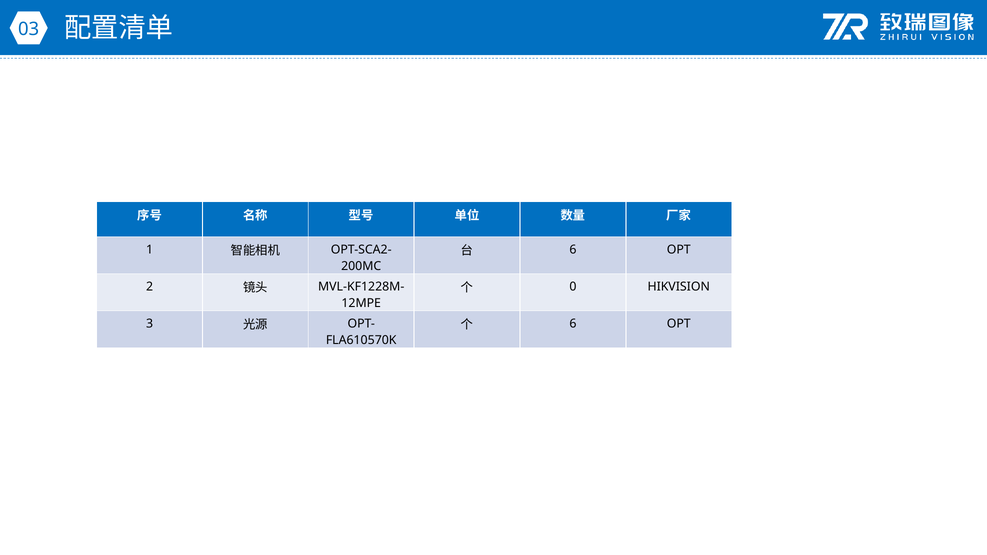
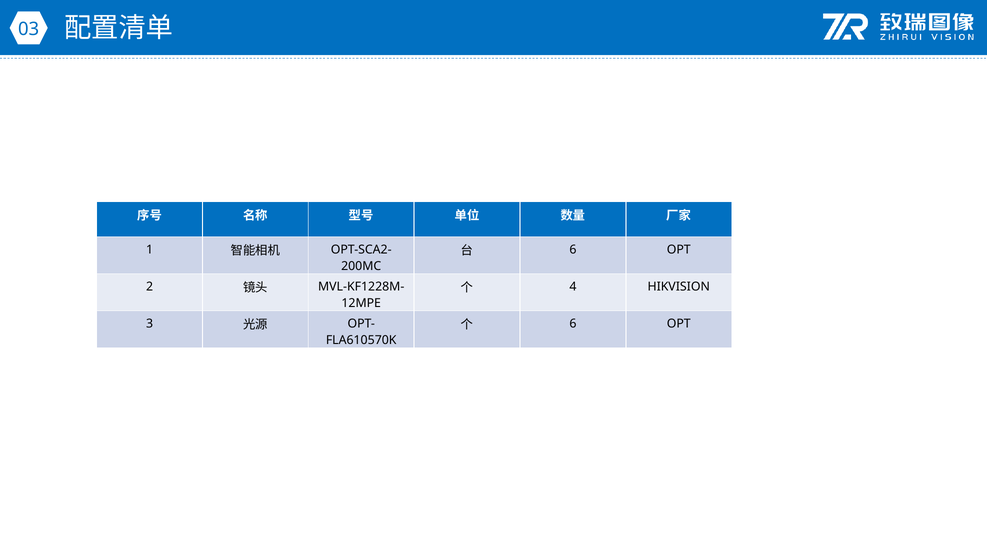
0: 0 -> 4
